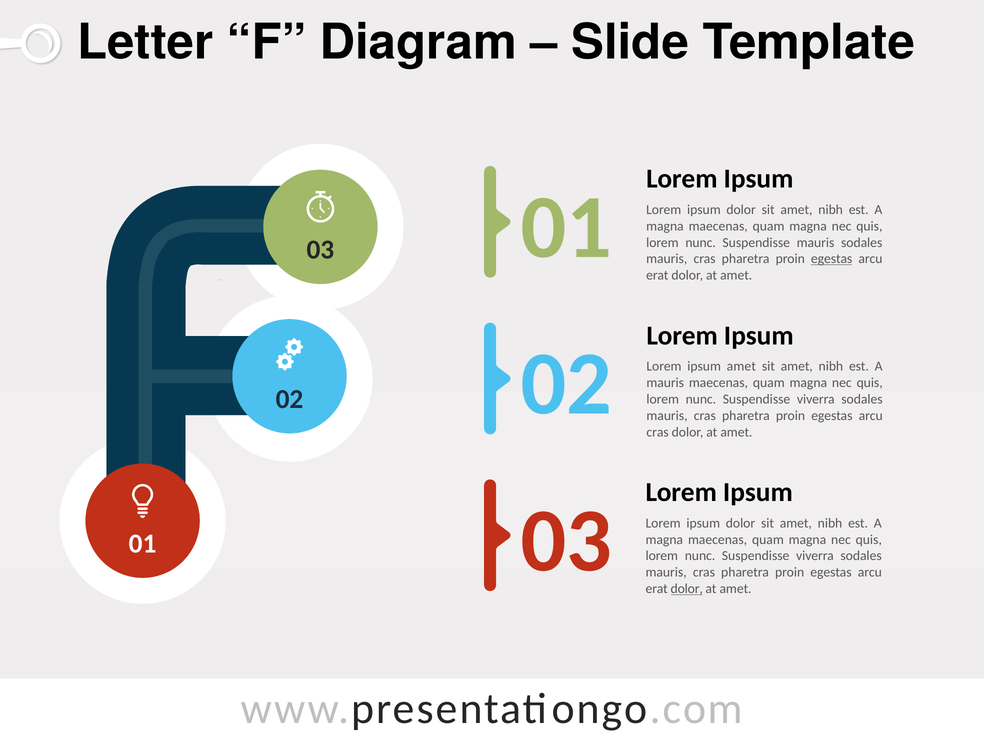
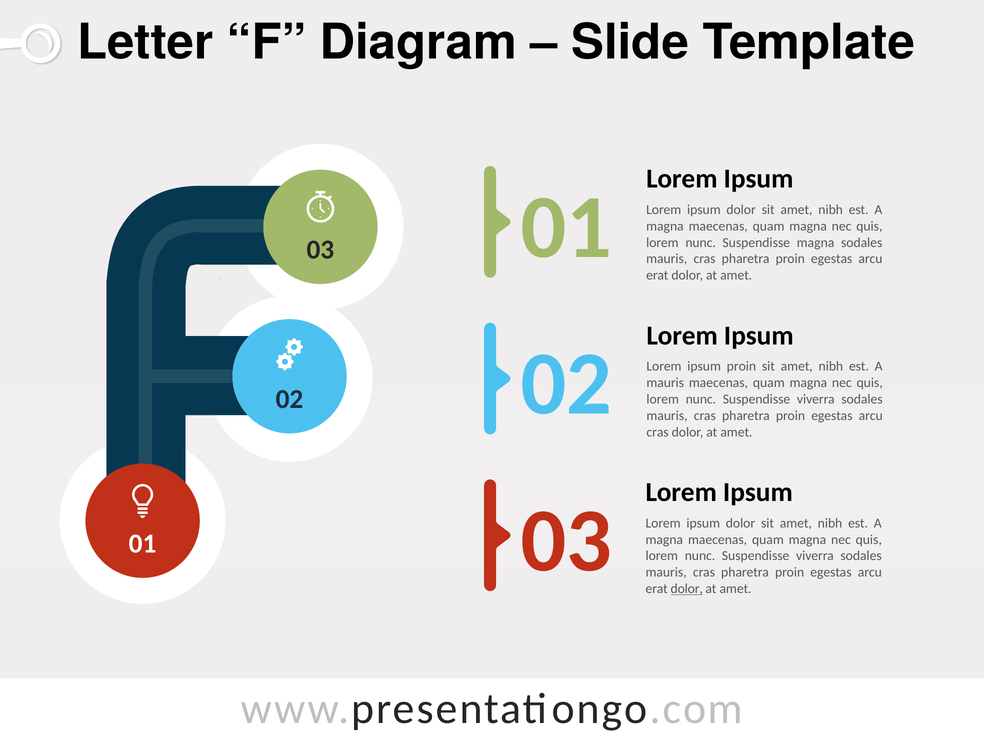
Suspendisse mauris: mauris -> magna
egestas at (832, 259) underline: present -> none
ipsum amet: amet -> proin
